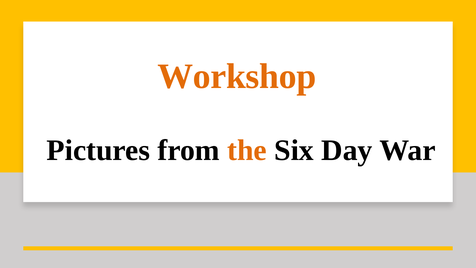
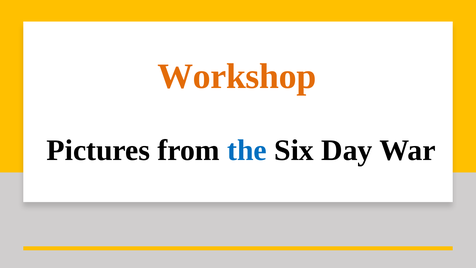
the colour: orange -> blue
